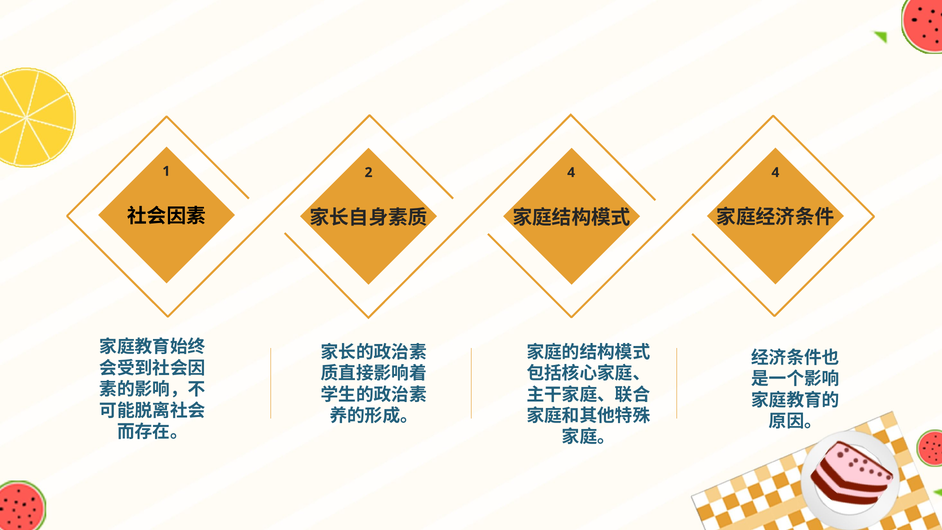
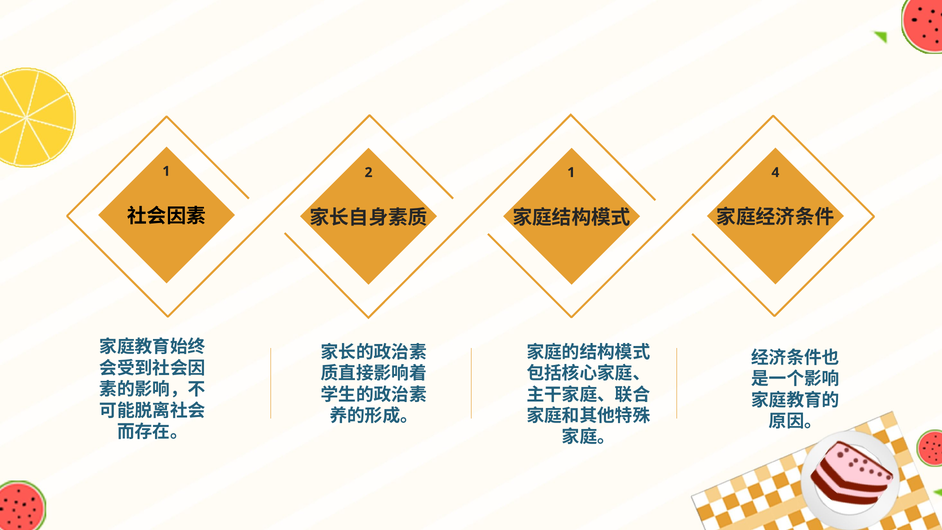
2 4: 4 -> 1
